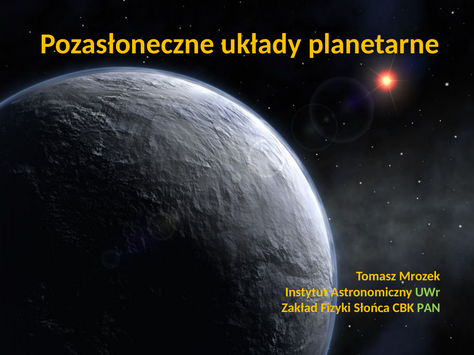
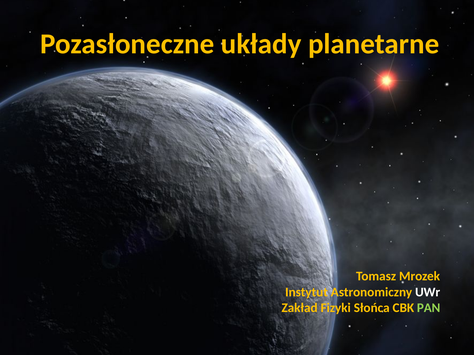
UWr colour: light green -> white
